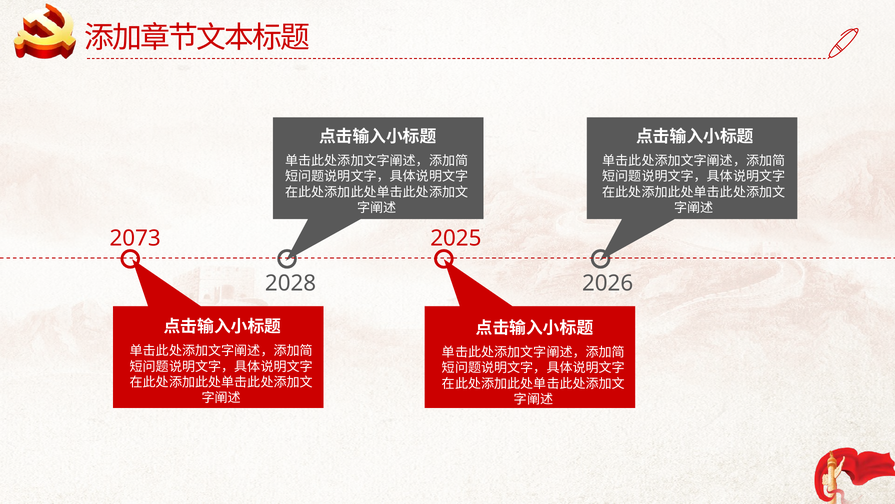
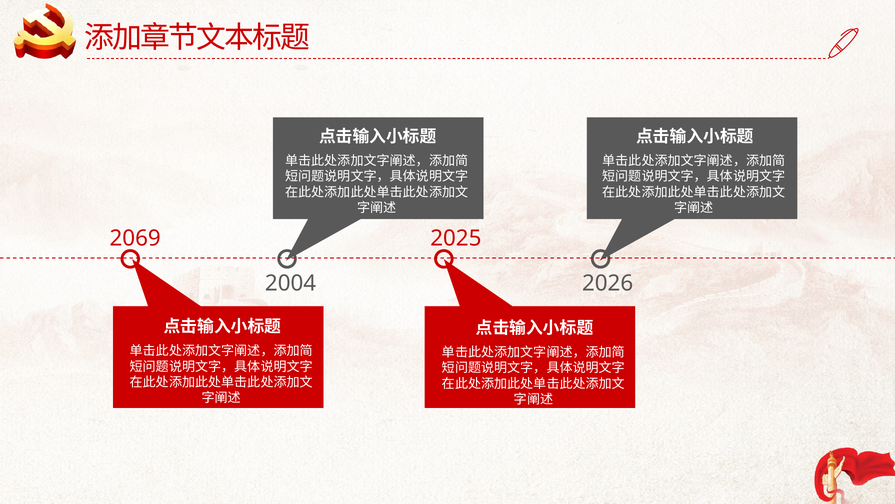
2073: 2073 -> 2069
2028: 2028 -> 2004
